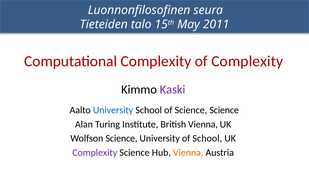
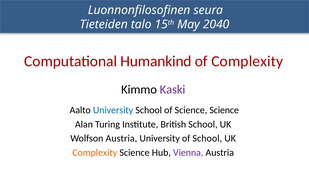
2011: 2011 -> 2040
Computational Complexity: Complexity -> Humankind
British Vienna: Vienna -> School
Wolfson Science: Science -> Austria
Complexity at (95, 153) colour: purple -> orange
Vienna at (188, 153) colour: orange -> purple
